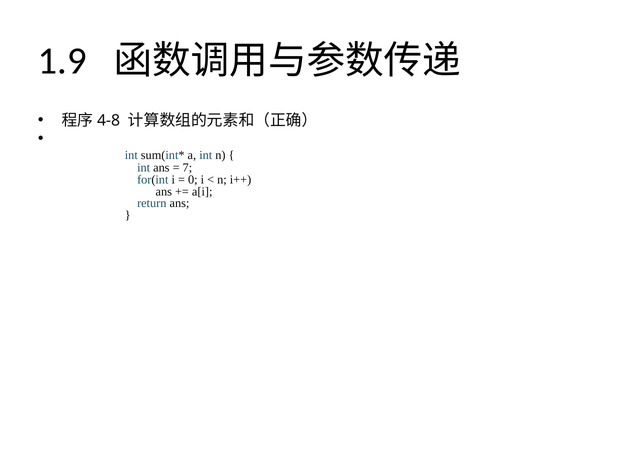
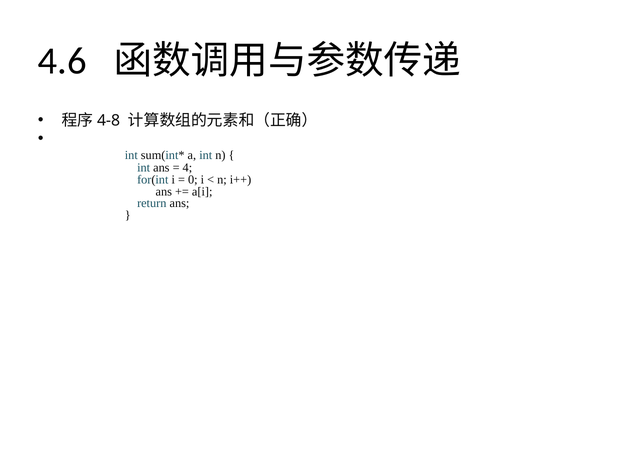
1.9: 1.9 -> 4.6
7: 7 -> 4
